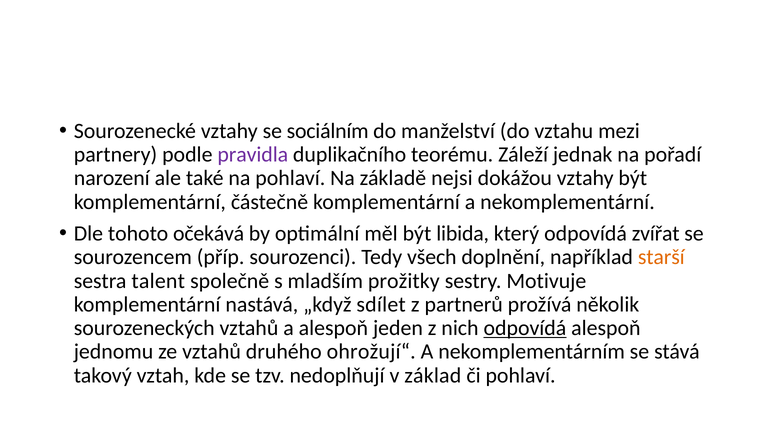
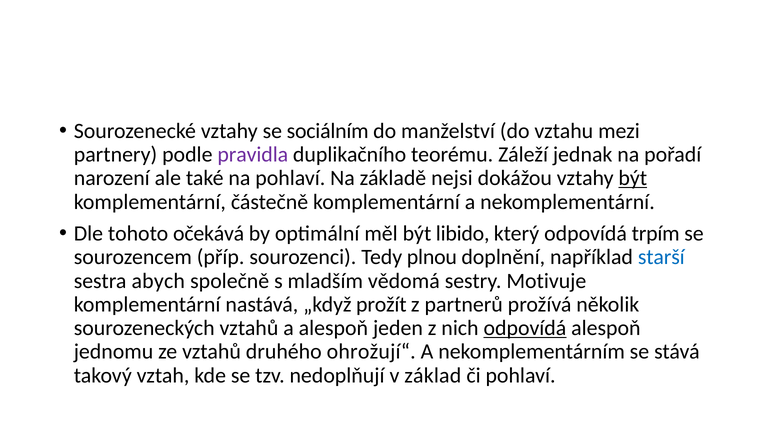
být at (633, 178) underline: none -> present
libida: libida -> libido
zvířat: zvířat -> trpím
všech: všech -> plnou
starší colour: orange -> blue
talent: talent -> abych
prožitky: prožitky -> vědomá
sdílet: sdílet -> prožít
